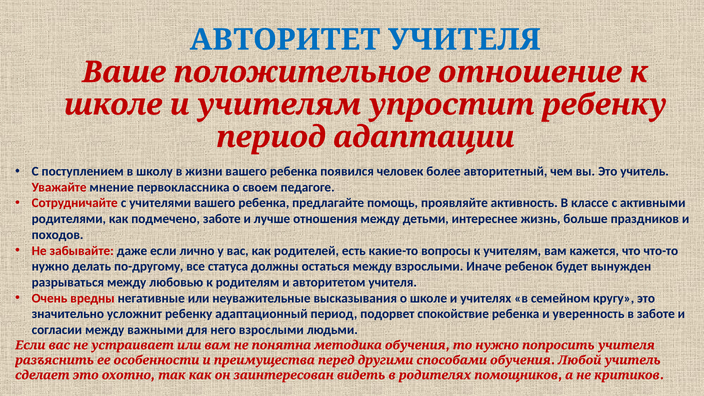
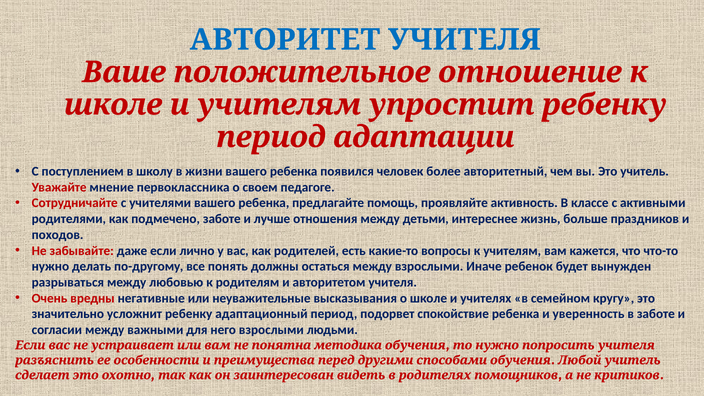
статуса: статуса -> понять
